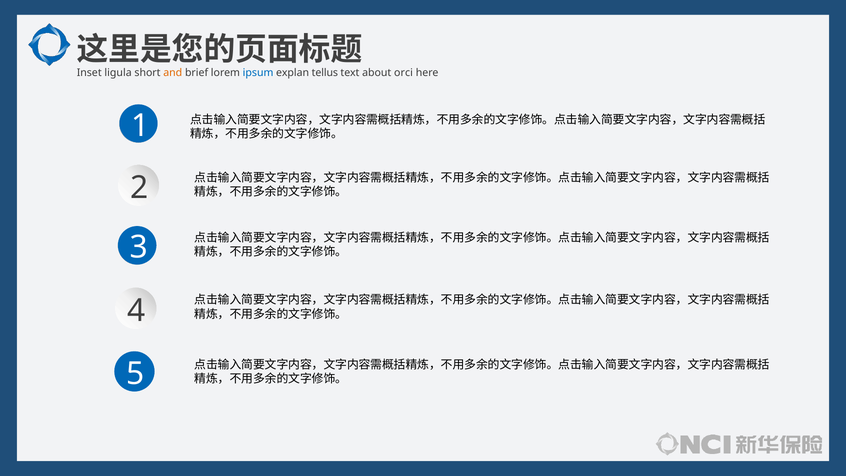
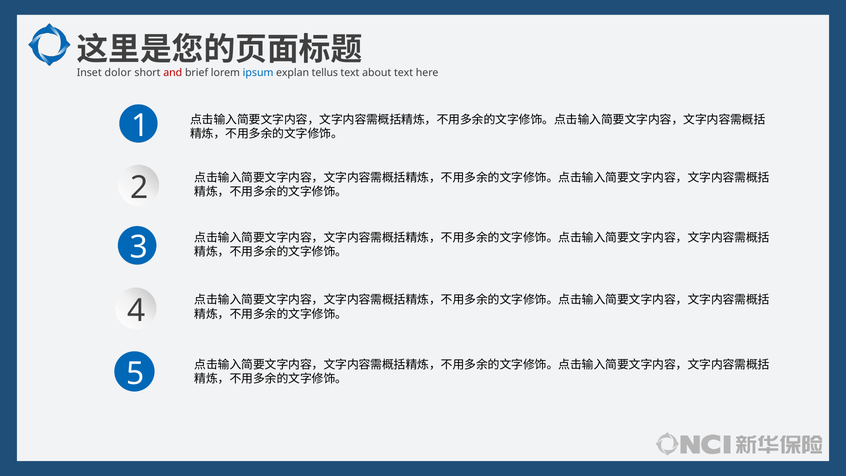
ligula: ligula -> dolor
and colour: orange -> red
about orci: orci -> text
